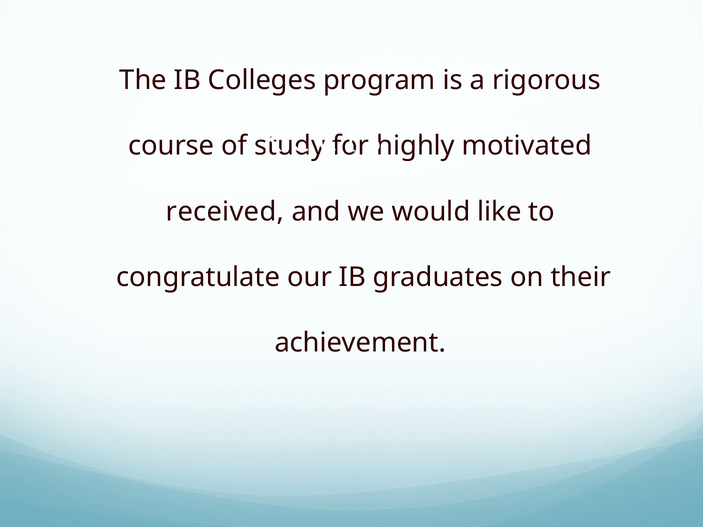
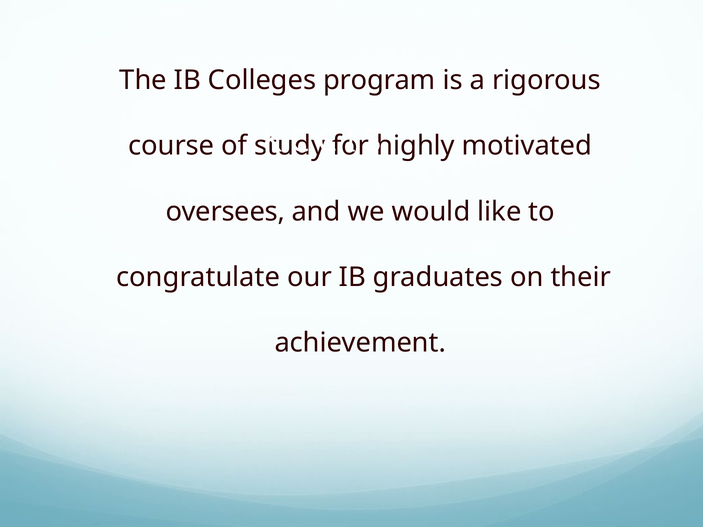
received: received -> oversees
